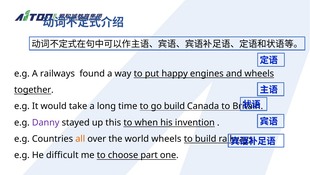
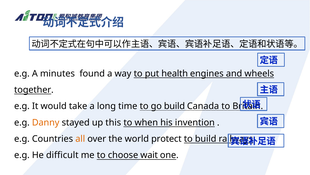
A railways: railways -> minutes
happy: happy -> health
Danny colour: purple -> orange
world wheels: wheels -> protect
part: part -> wait
